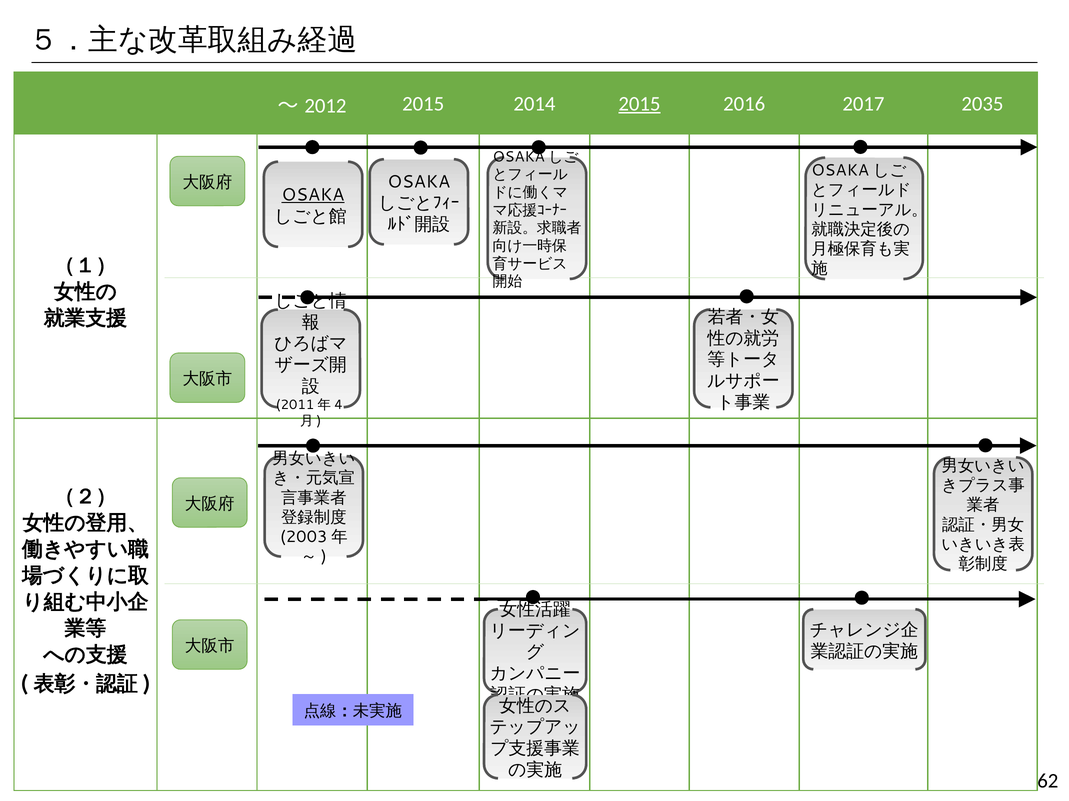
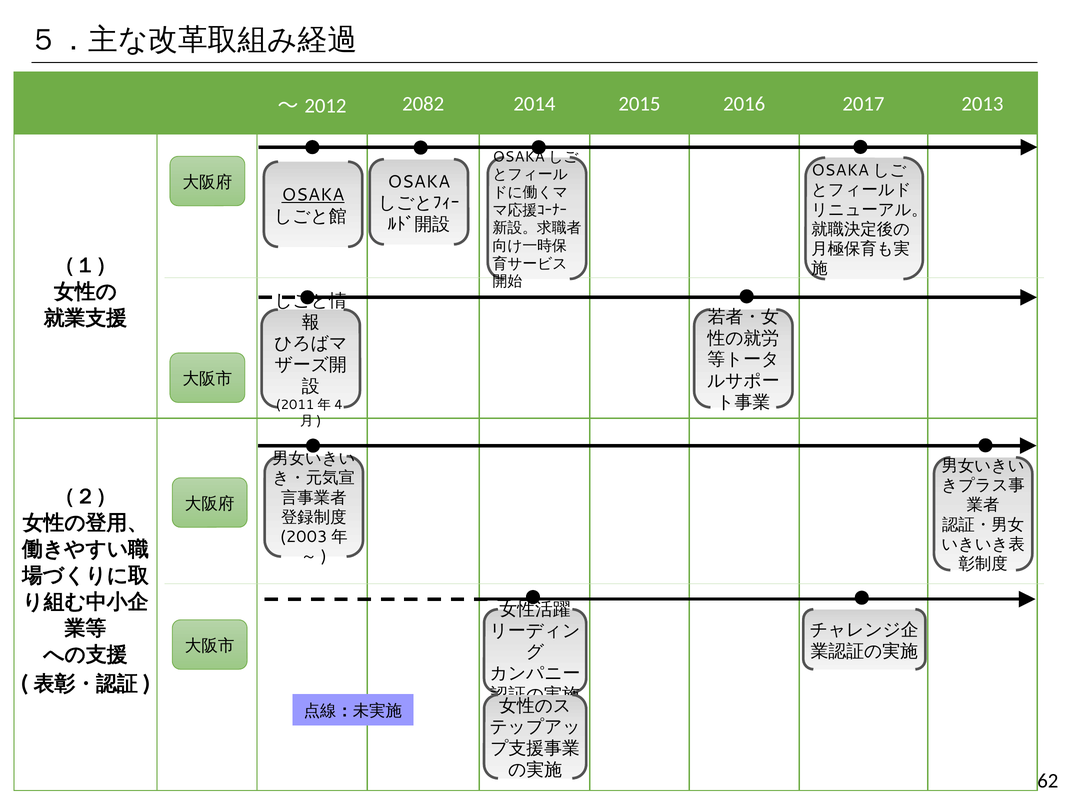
2015 at (423, 104): 2015 -> 2082
2015 at (639, 104) underline: present -> none
2035: 2035 -> 2013
